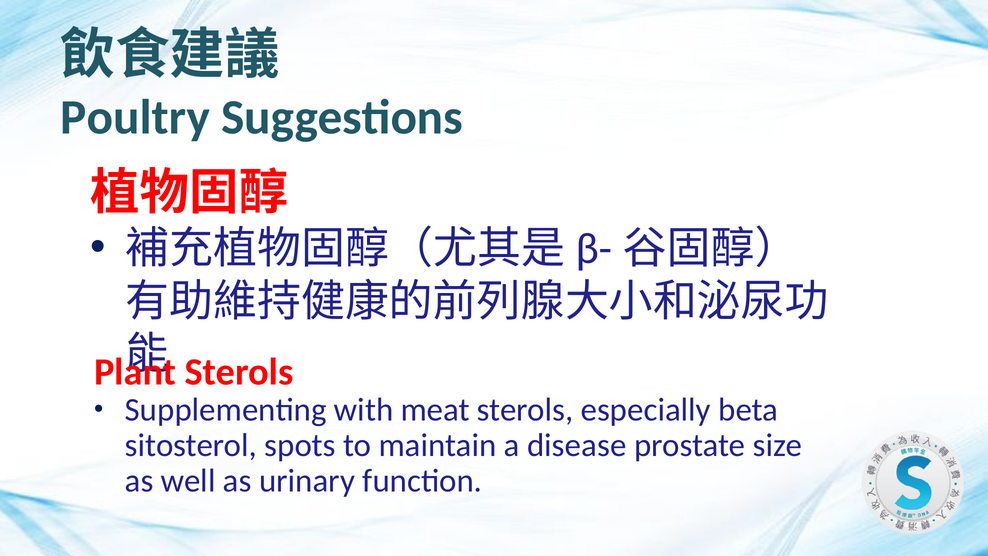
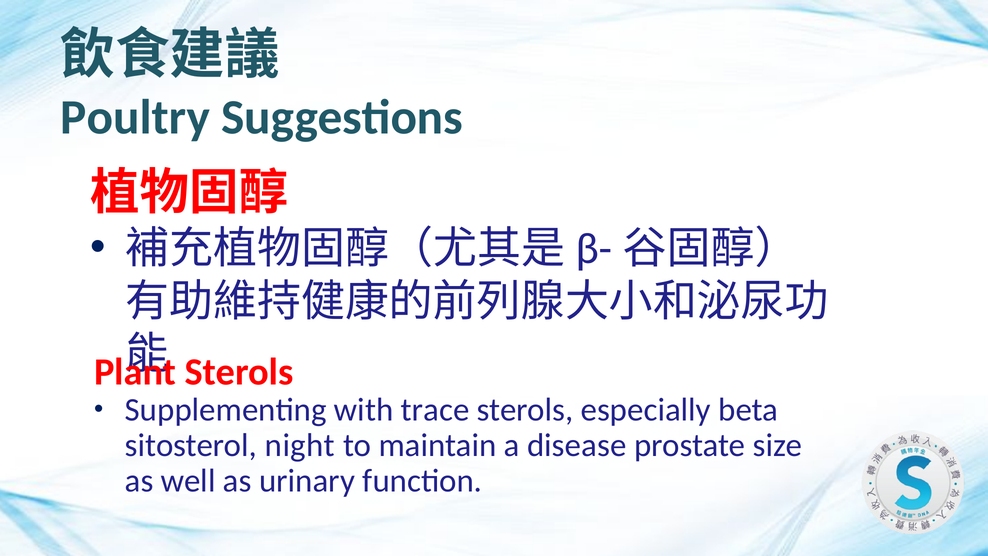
meat: meat -> trace
spots: spots -> night
